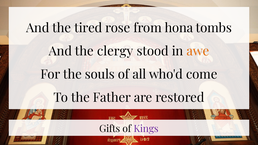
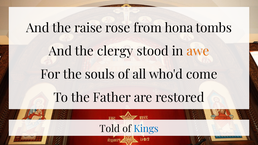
tired: tired -> raise
Gifts: Gifts -> Told
Kings colour: purple -> blue
